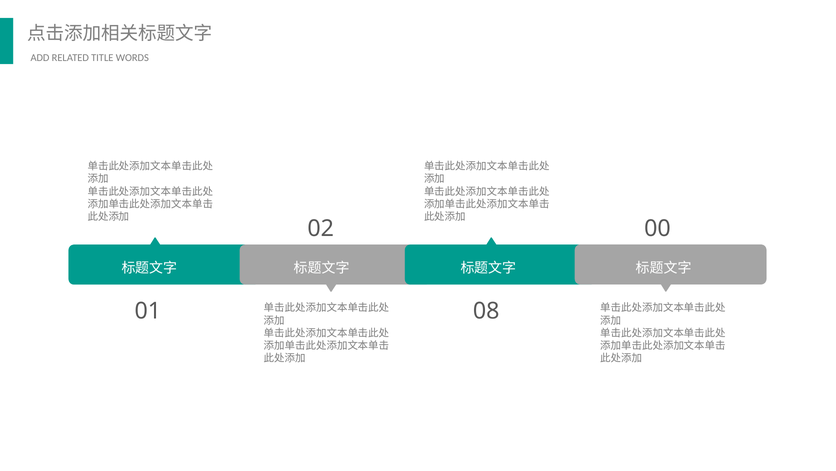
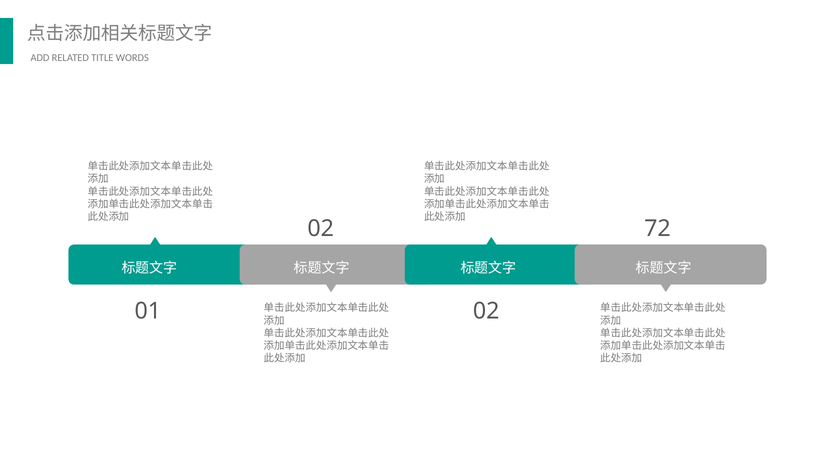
00: 00 -> 72
01 08: 08 -> 02
